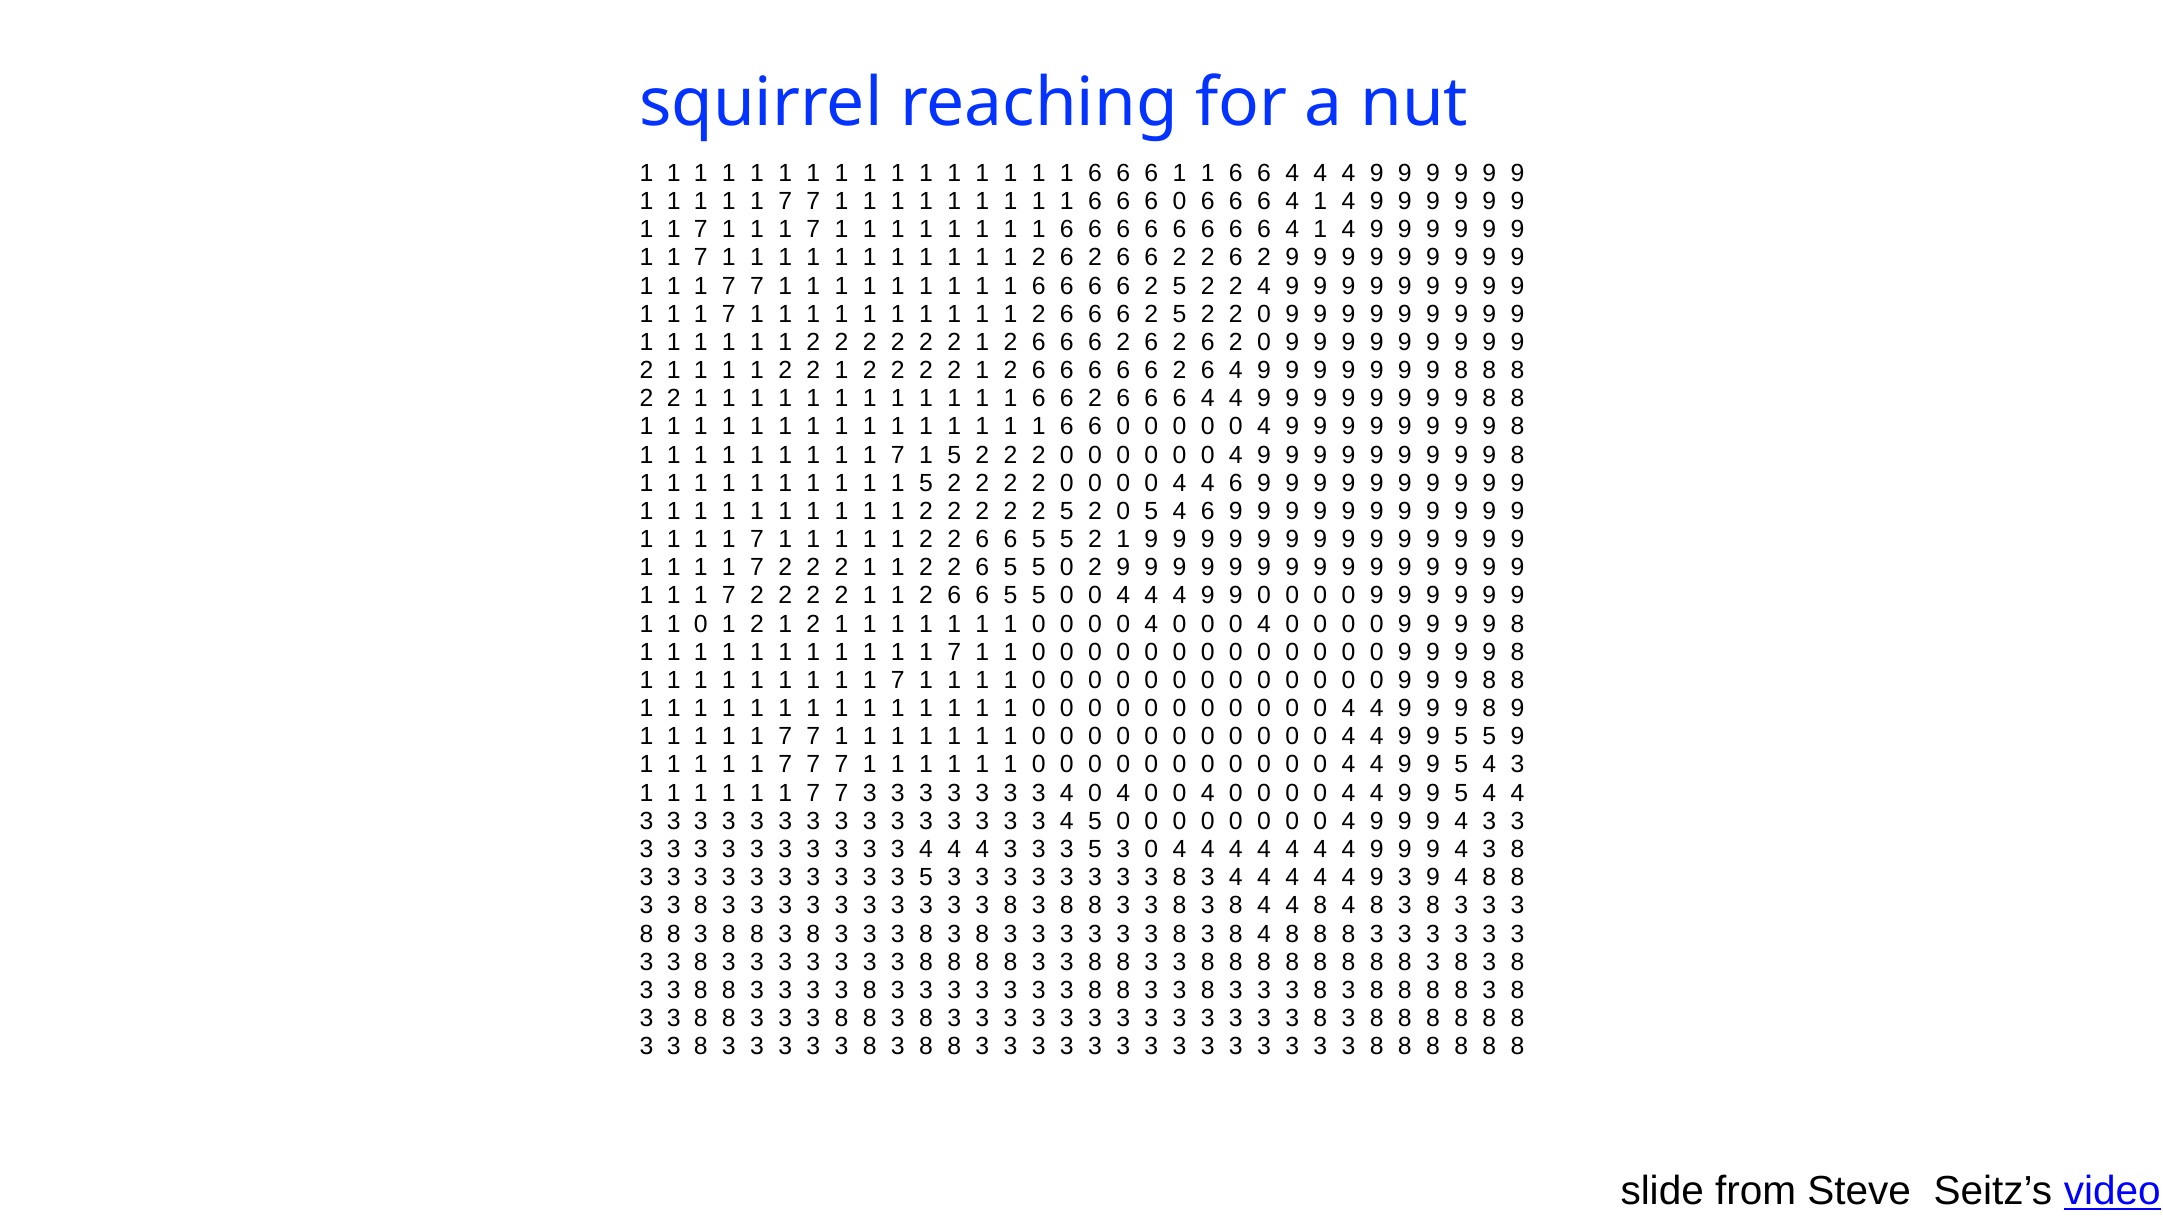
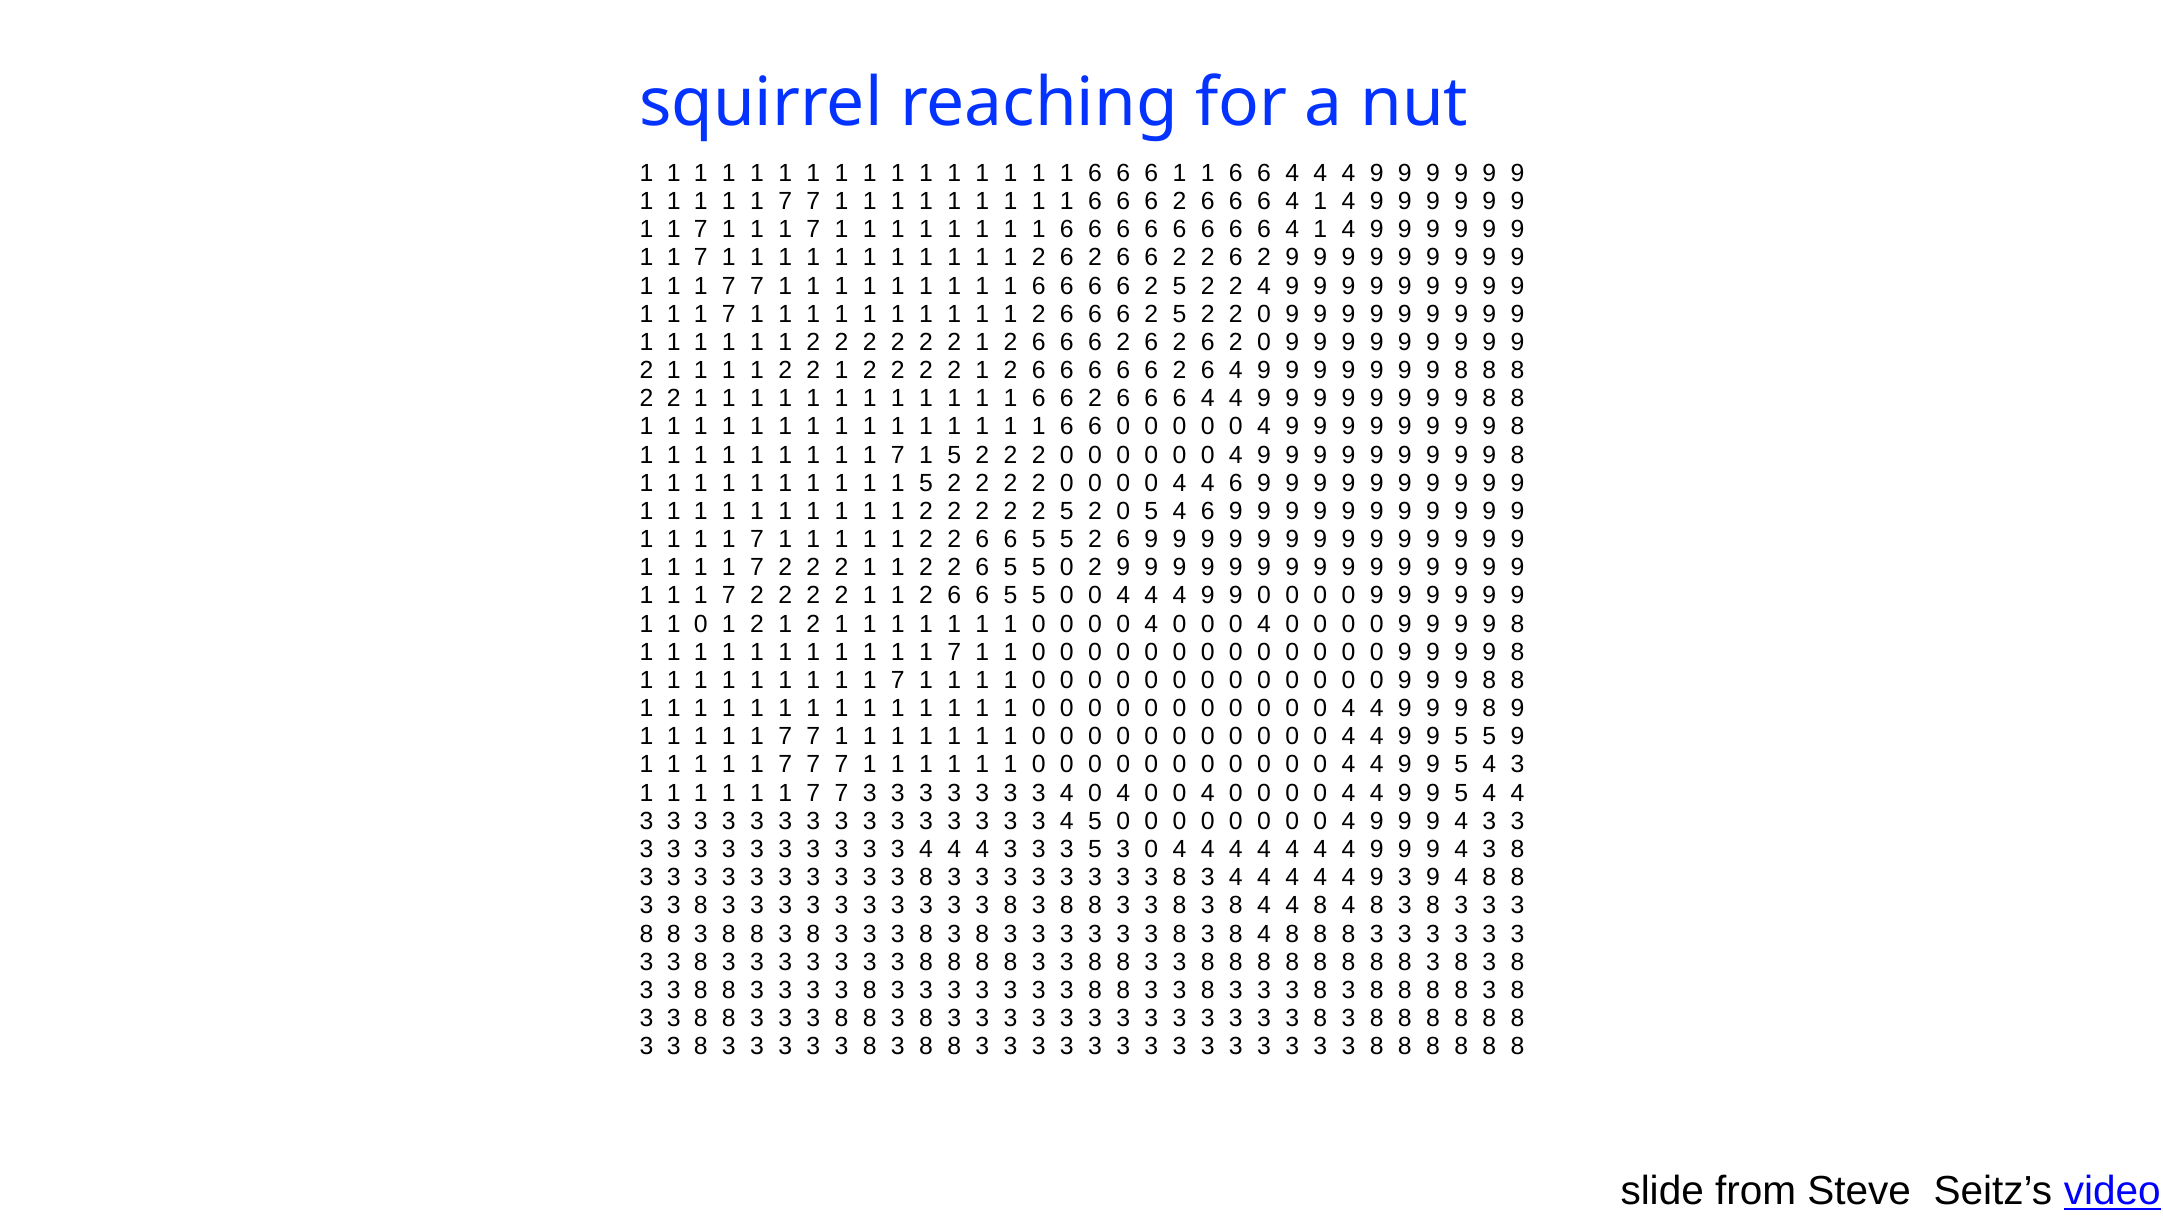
0 at (1179, 201): 0 -> 2
5 2 1: 1 -> 6
5 at (926, 877): 5 -> 8
